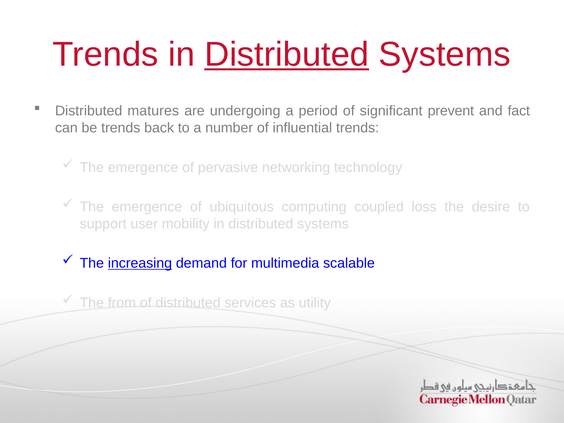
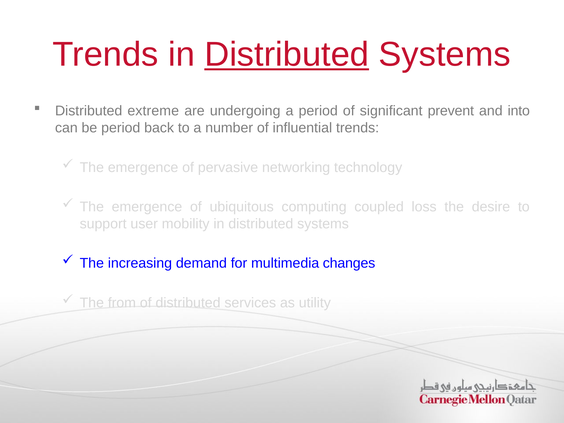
matures: matures -> extreme
fact: fact -> into
be trends: trends -> period
increasing underline: present -> none
scalable: scalable -> changes
